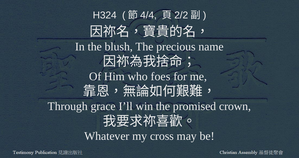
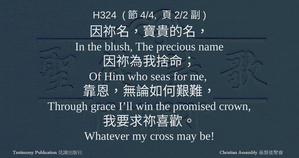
foes: foes -> seas
